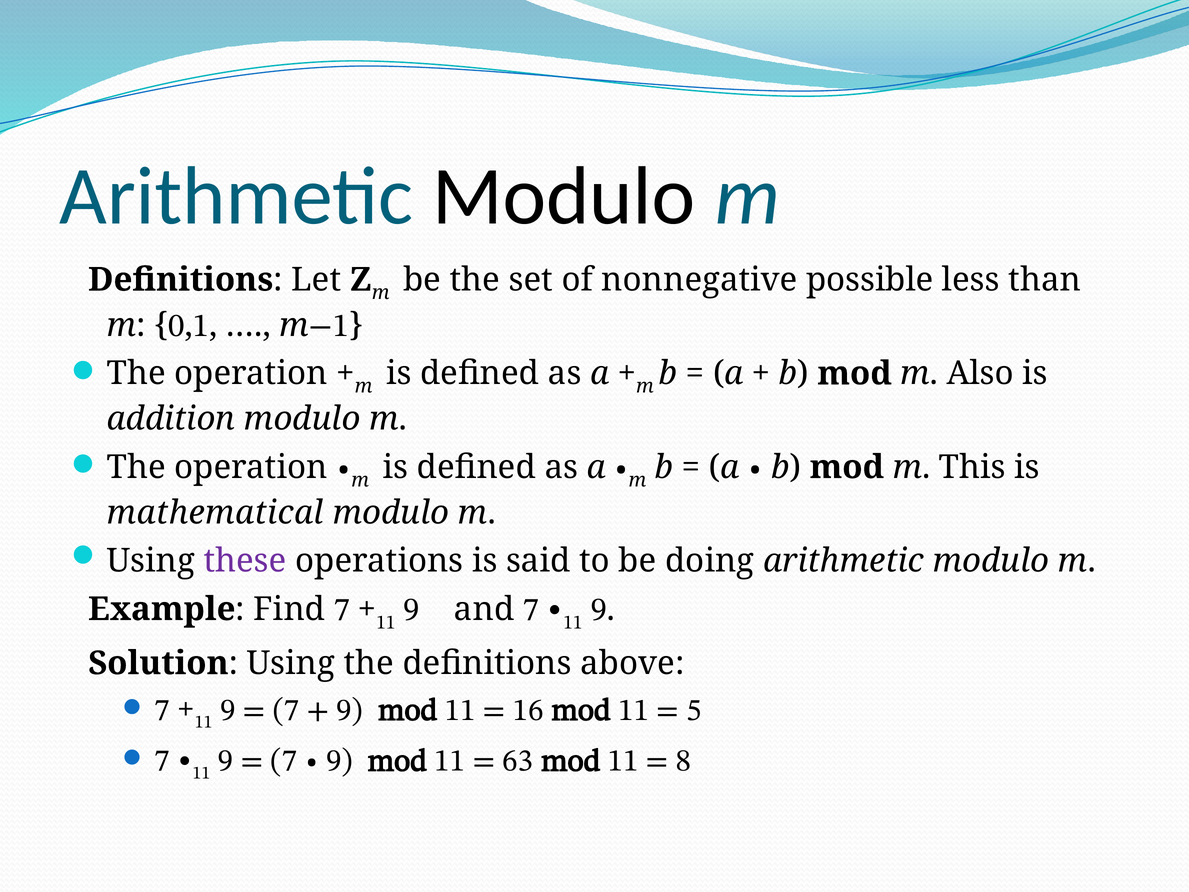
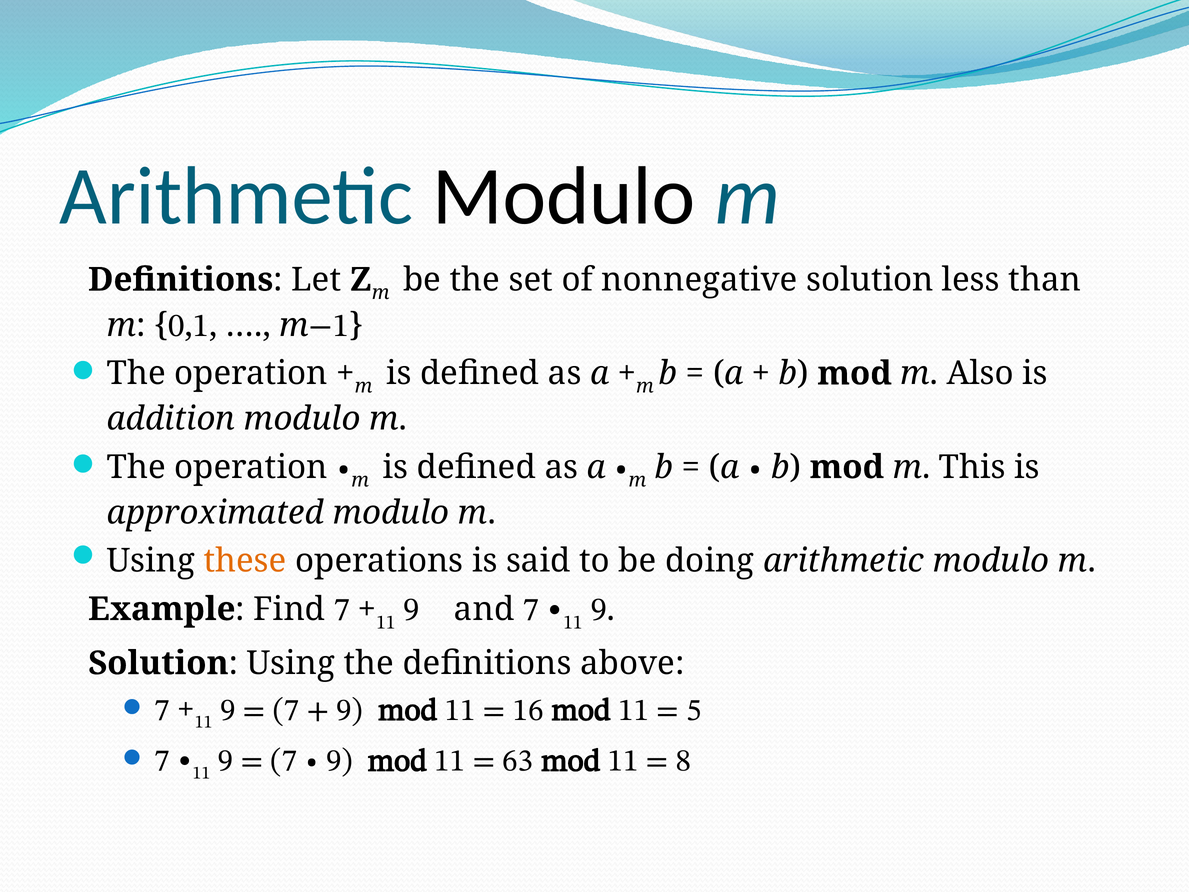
nonnegative possible: possible -> solution
mathematical: mathematical -> approximated
these colour: purple -> orange
